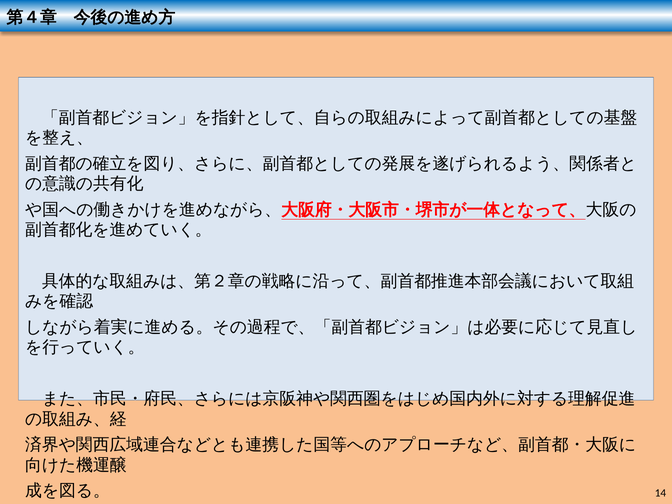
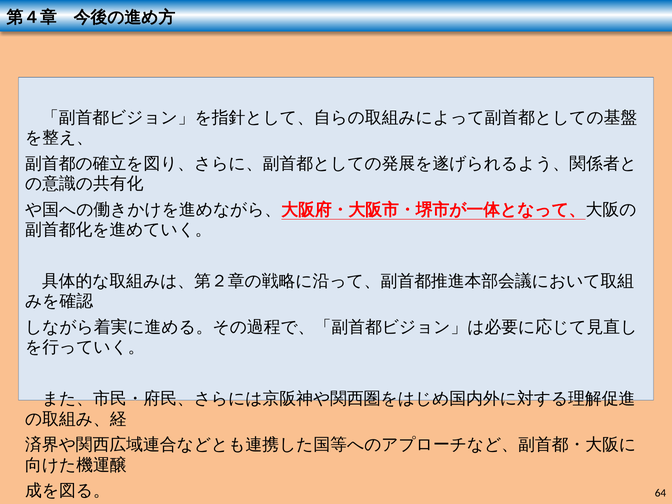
14: 14 -> 64
